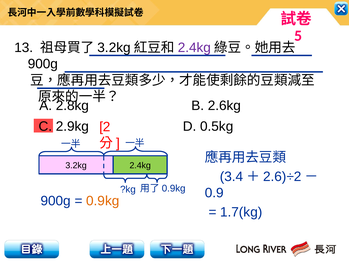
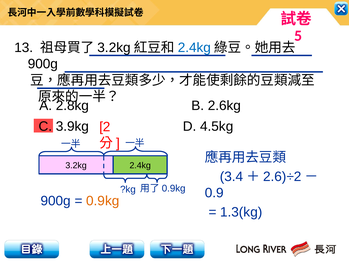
2.4kg at (194, 48) colour: purple -> blue
2.9kg: 2.9kg -> 3.9kg
0.5kg: 0.5kg -> 4.5kg
1.7(kg: 1.7(kg -> 1.3(kg
